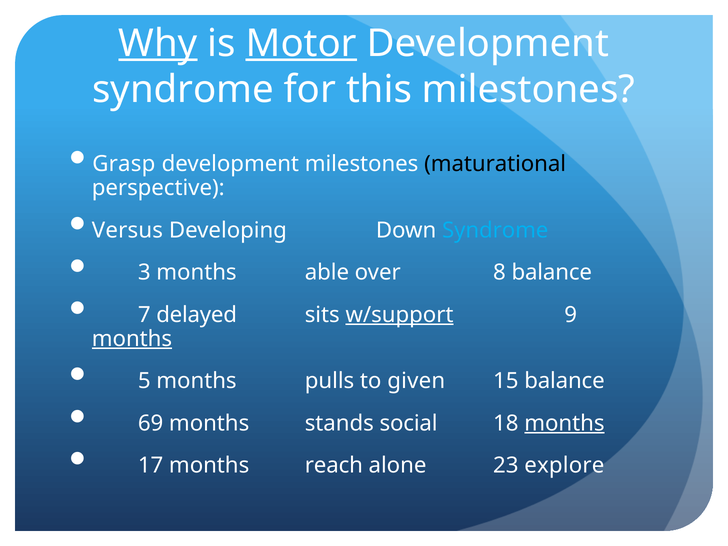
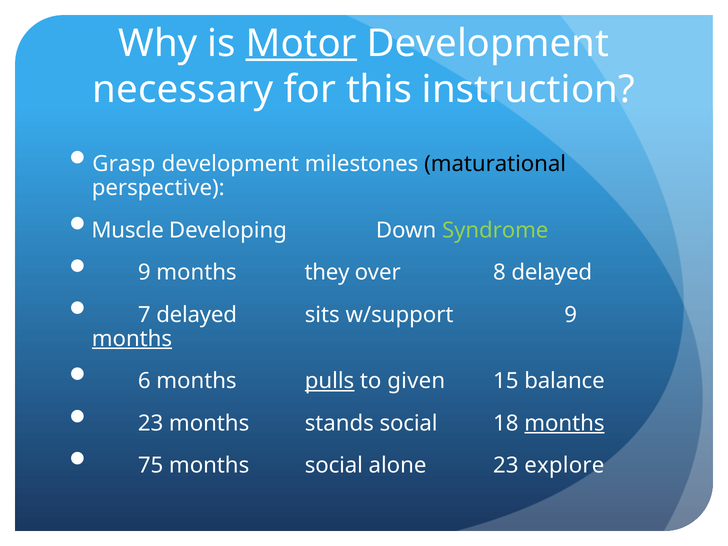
Why underline: present -> none
syndrome at (183, 89): syndrome -> necessary
this milestones: milestones -> instruction
Versus: Versus -> Muscle
Syndrome at (495, 230) colour: light blue -> light green
3 at (144, 273): 3 -> 9
able: able -> they
8 balance: balance -> delayed
w/support underline: present -> none
5: 5 -> 6
pulls underline: none -> present
69 at (151, 423): 69 -> 23
17: 17 -> 75
months reach: reach -> social
